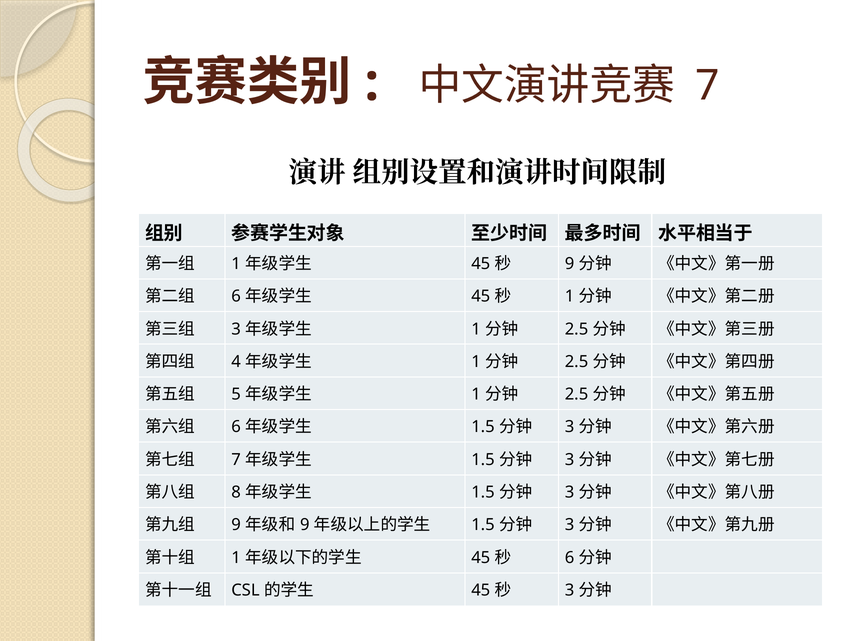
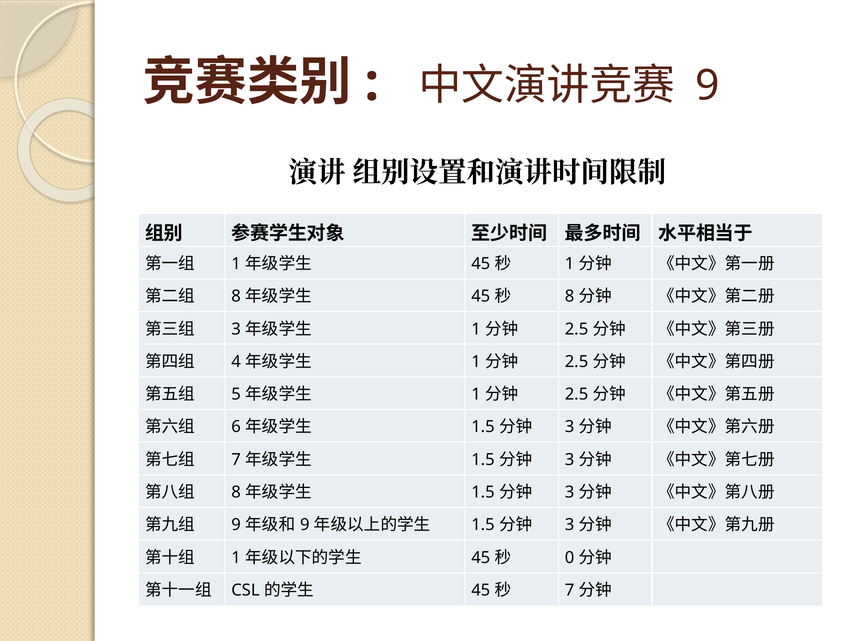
7 at (707, 86): 7 -> 9
9 at (570, 264): 9 -> 1
6 at (236, 297): 6 -> 8
1 at (570, 297): 1 -> 8
6 at (570, 558): 6 -> 0
3 at (570, 591): 3 -> 7
